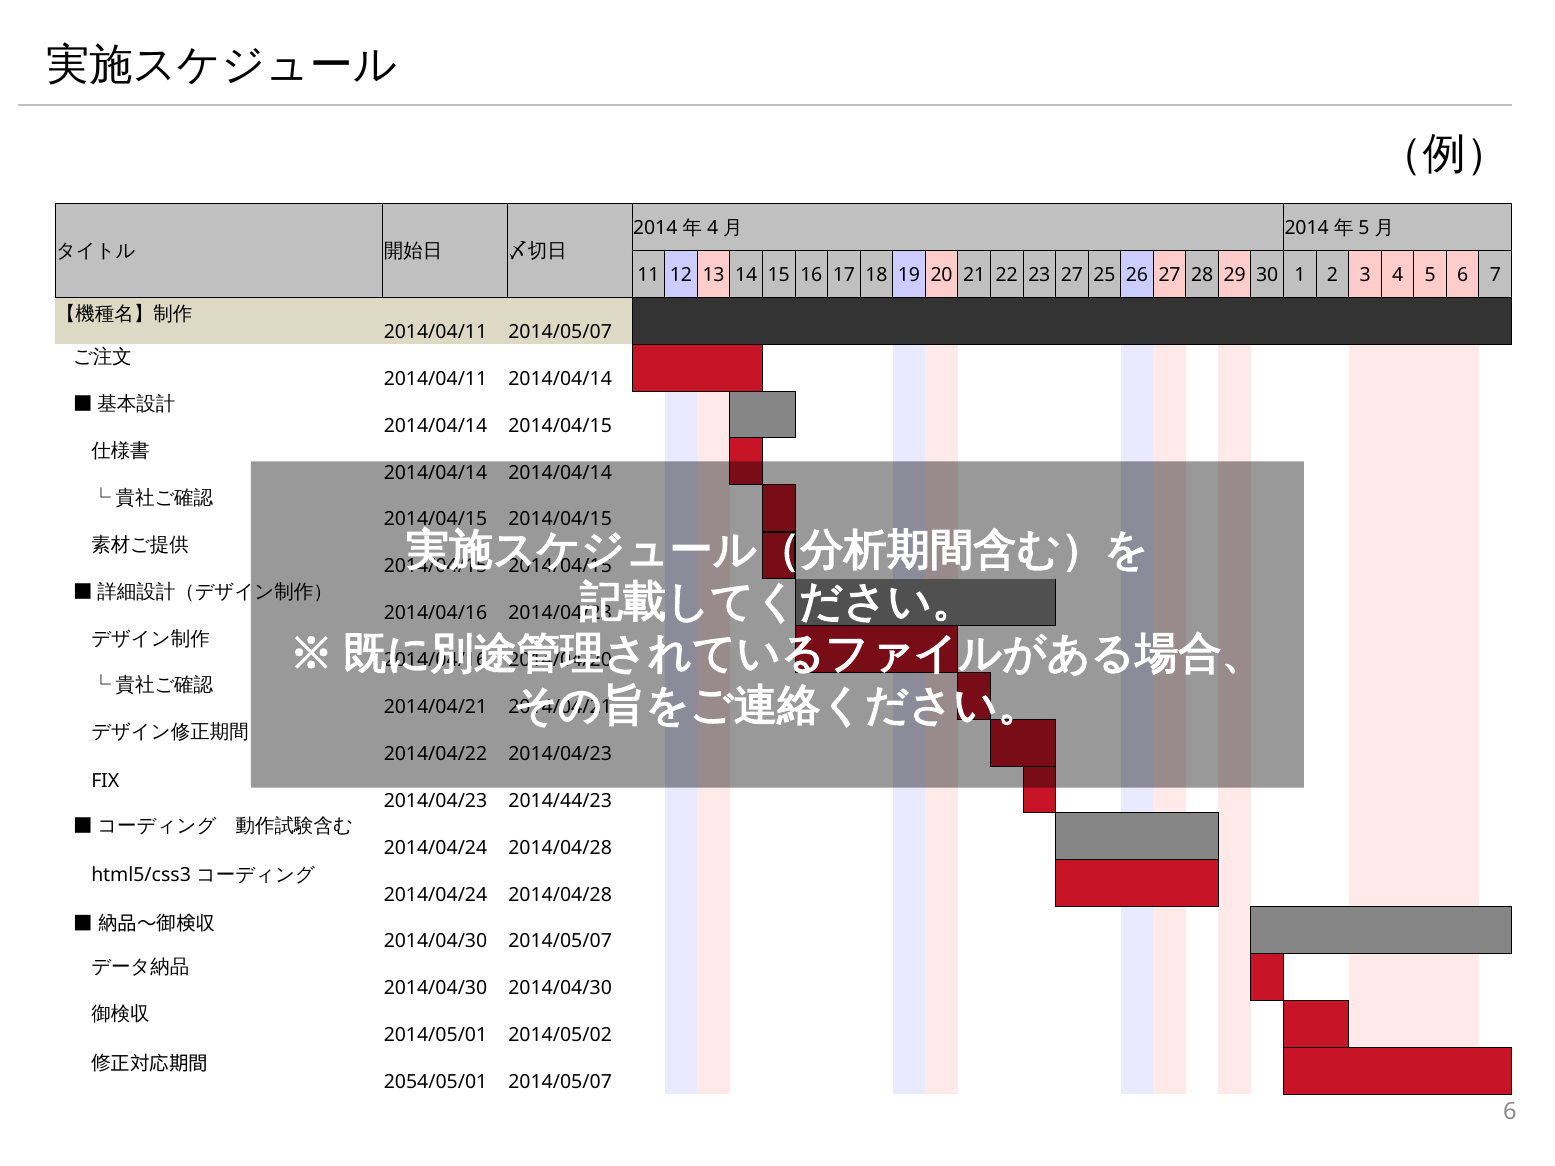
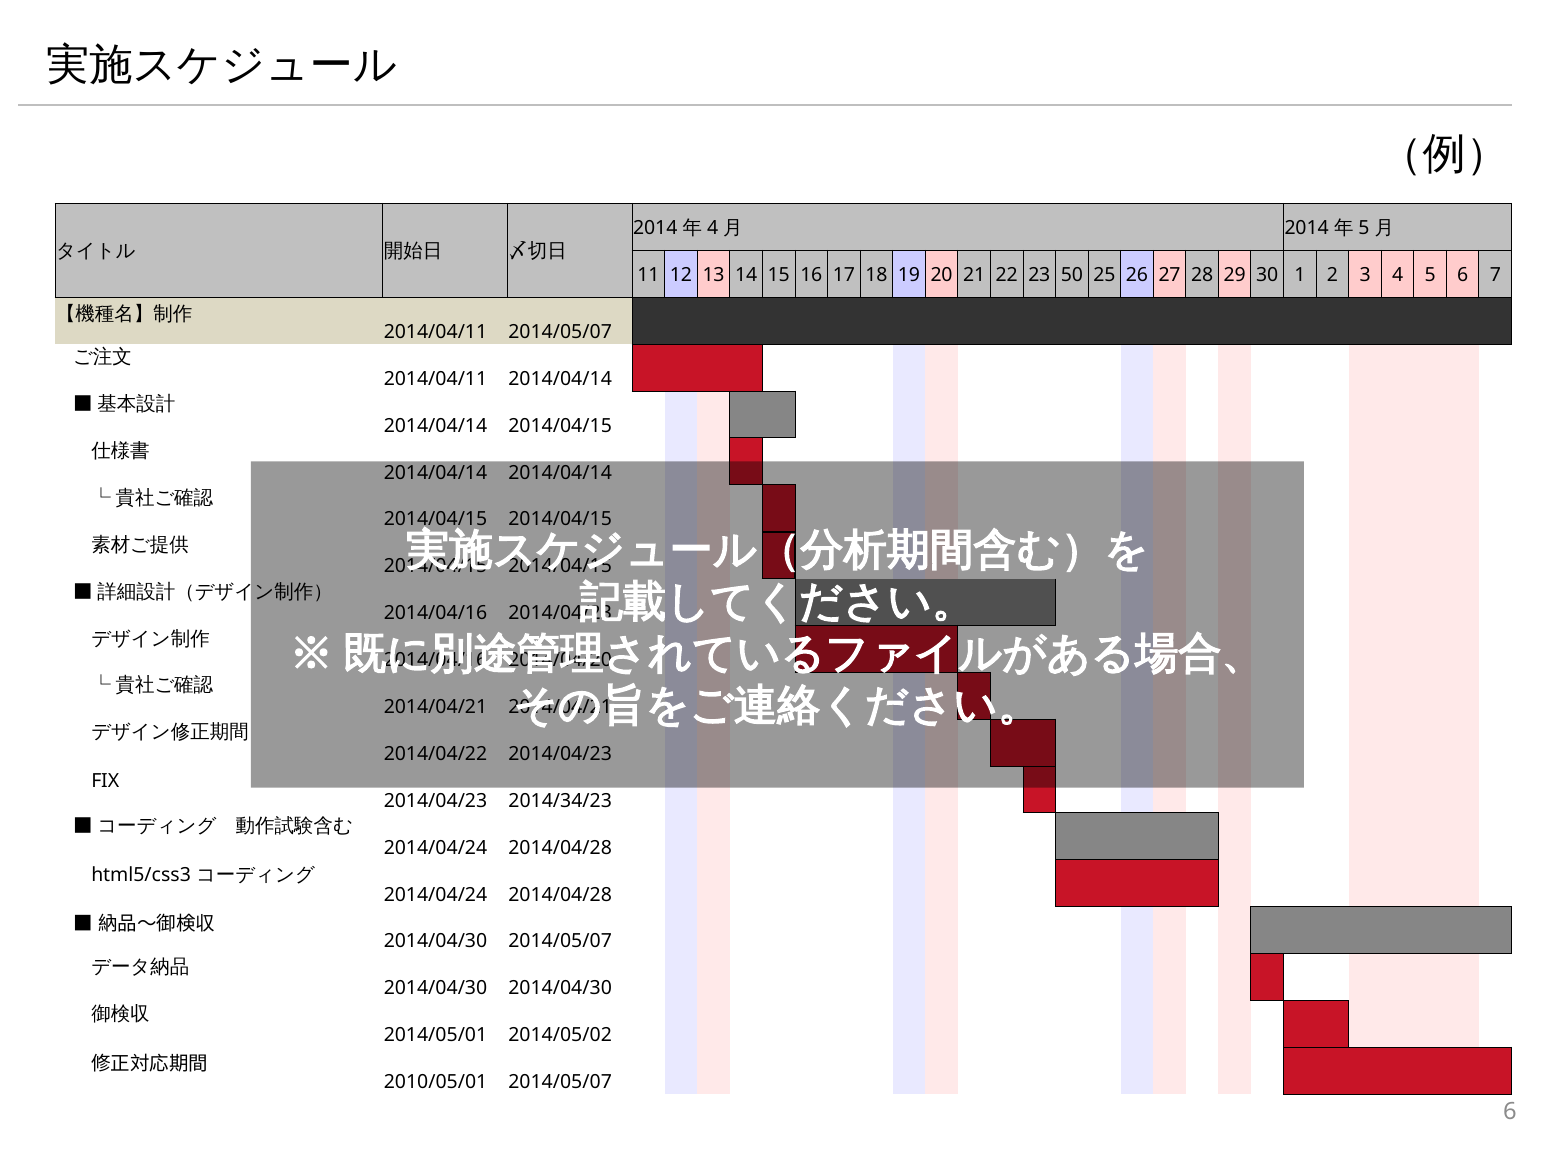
23 27: 27 -> 50
2014/44/23: 2014/44/23 -> 2014/34/23
2054/05/01: 2054/05/01 -> 2010/05/01
